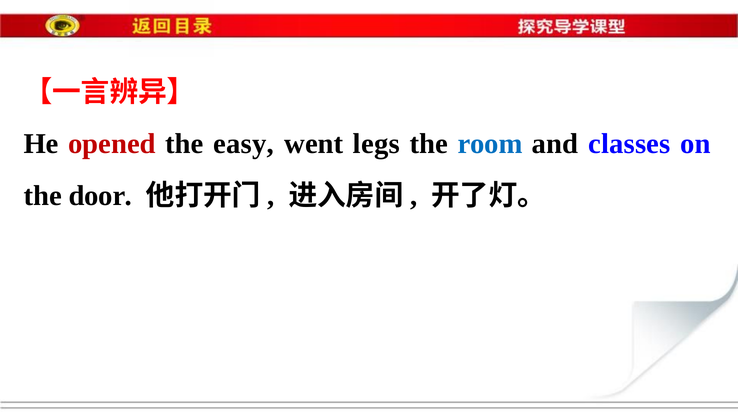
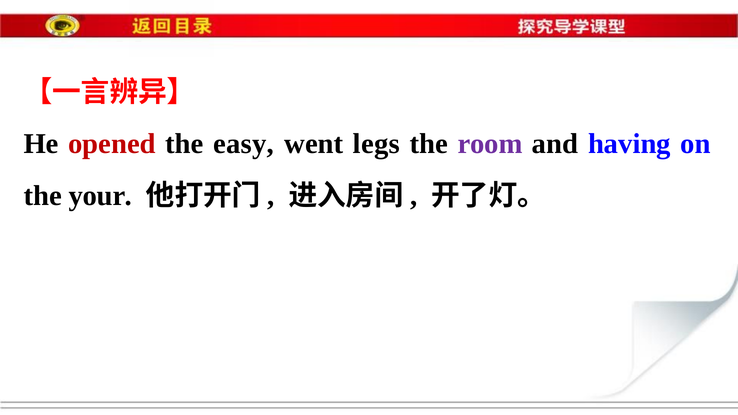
room colour: blue -> purple
classes: classes -> having
door: door -> your
